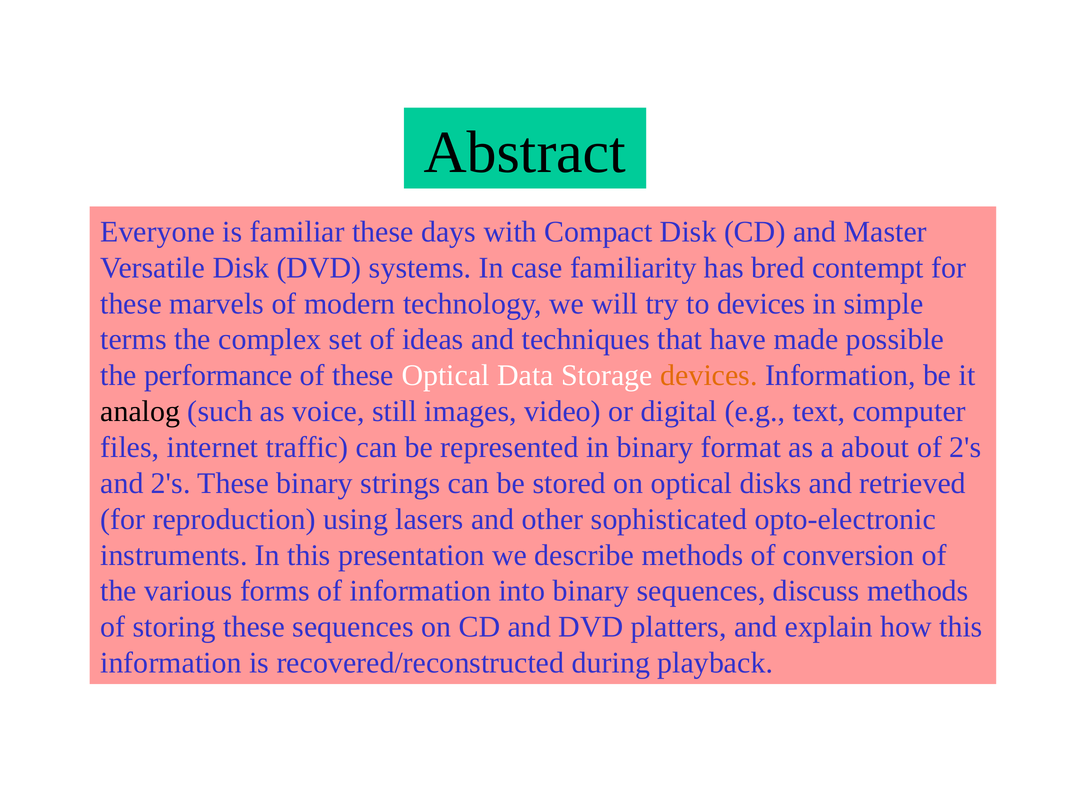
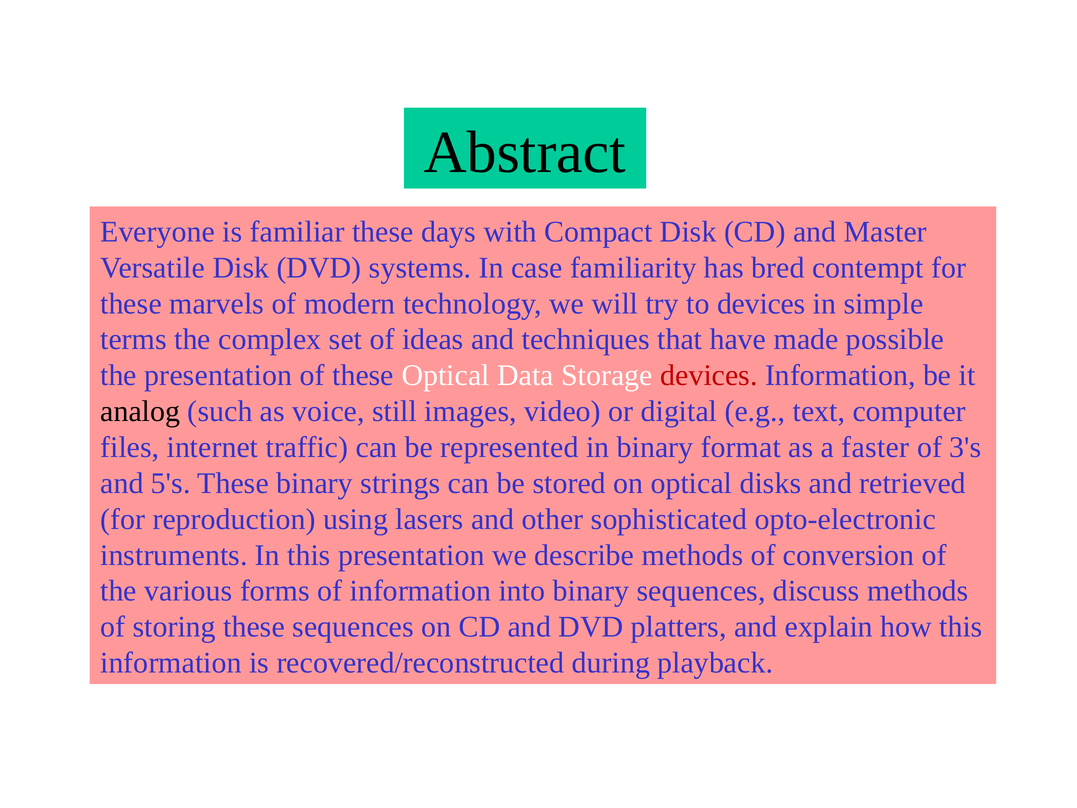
the performance: performance -> presentation
devices at (709, 375) colour: orange -> red
about: about -> faster
of 2's: 2's -> 3's
and 2's: 2's -> 5's
